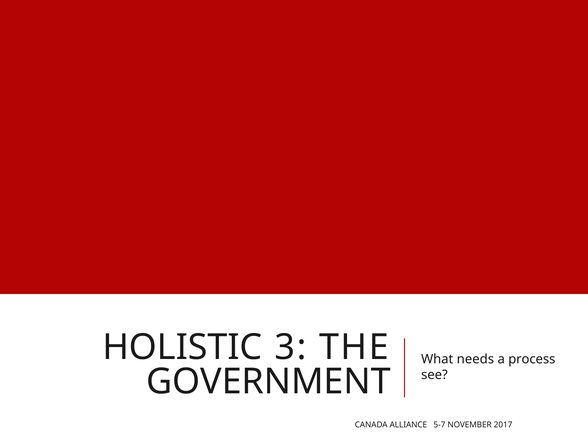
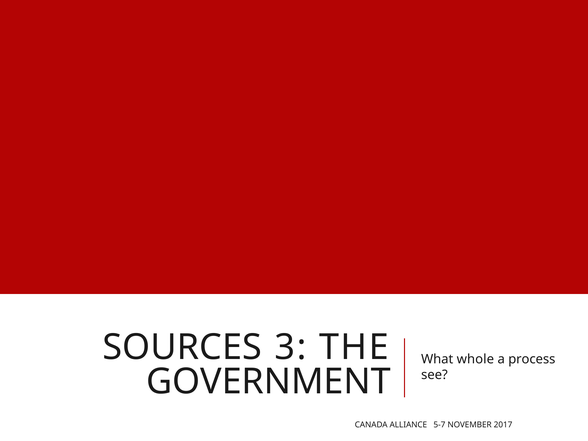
HOLISTIC: HOLISTIC -> SOURCES
needs: needs -> whole
